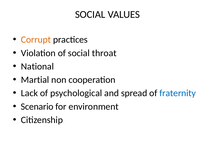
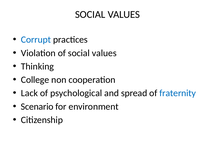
Corrupt colour: orange -> blue
of social throat: throat -> values
National: National -> Thinking
Martial: Martial -> College
